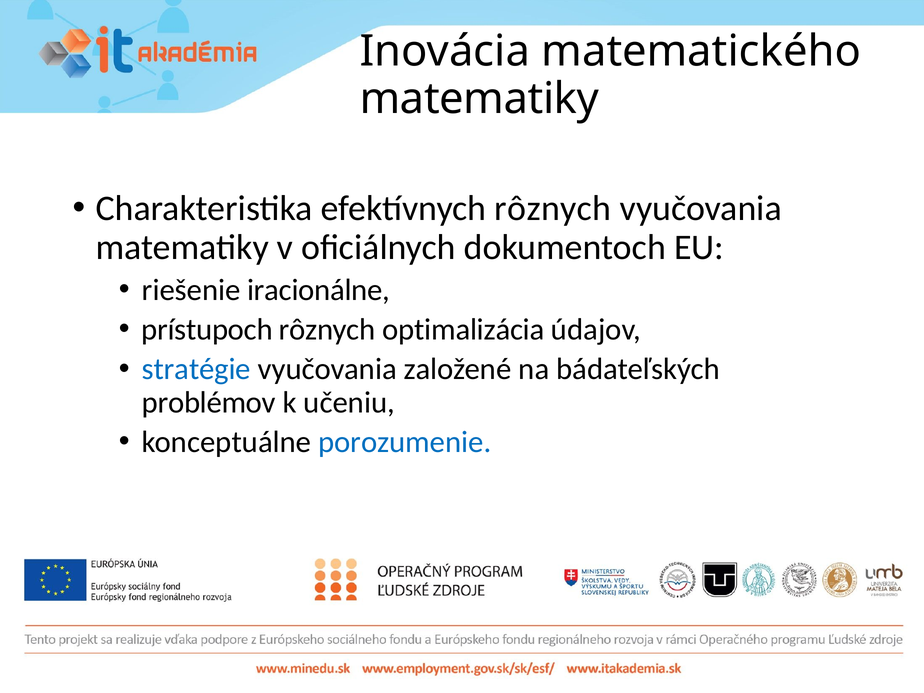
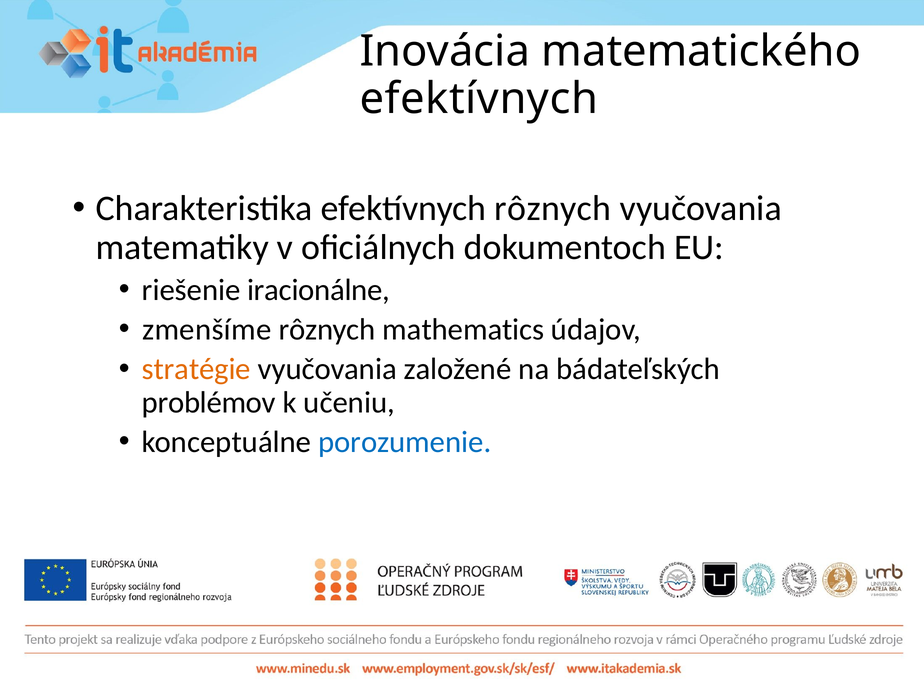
matematiky at (479, 99): matematiky -> efektívnych
prístupoch: prístupoch -> zmenšíme
optimalizácia: optimalizácia -> mathematics
stratégie colour: blue -> orange
